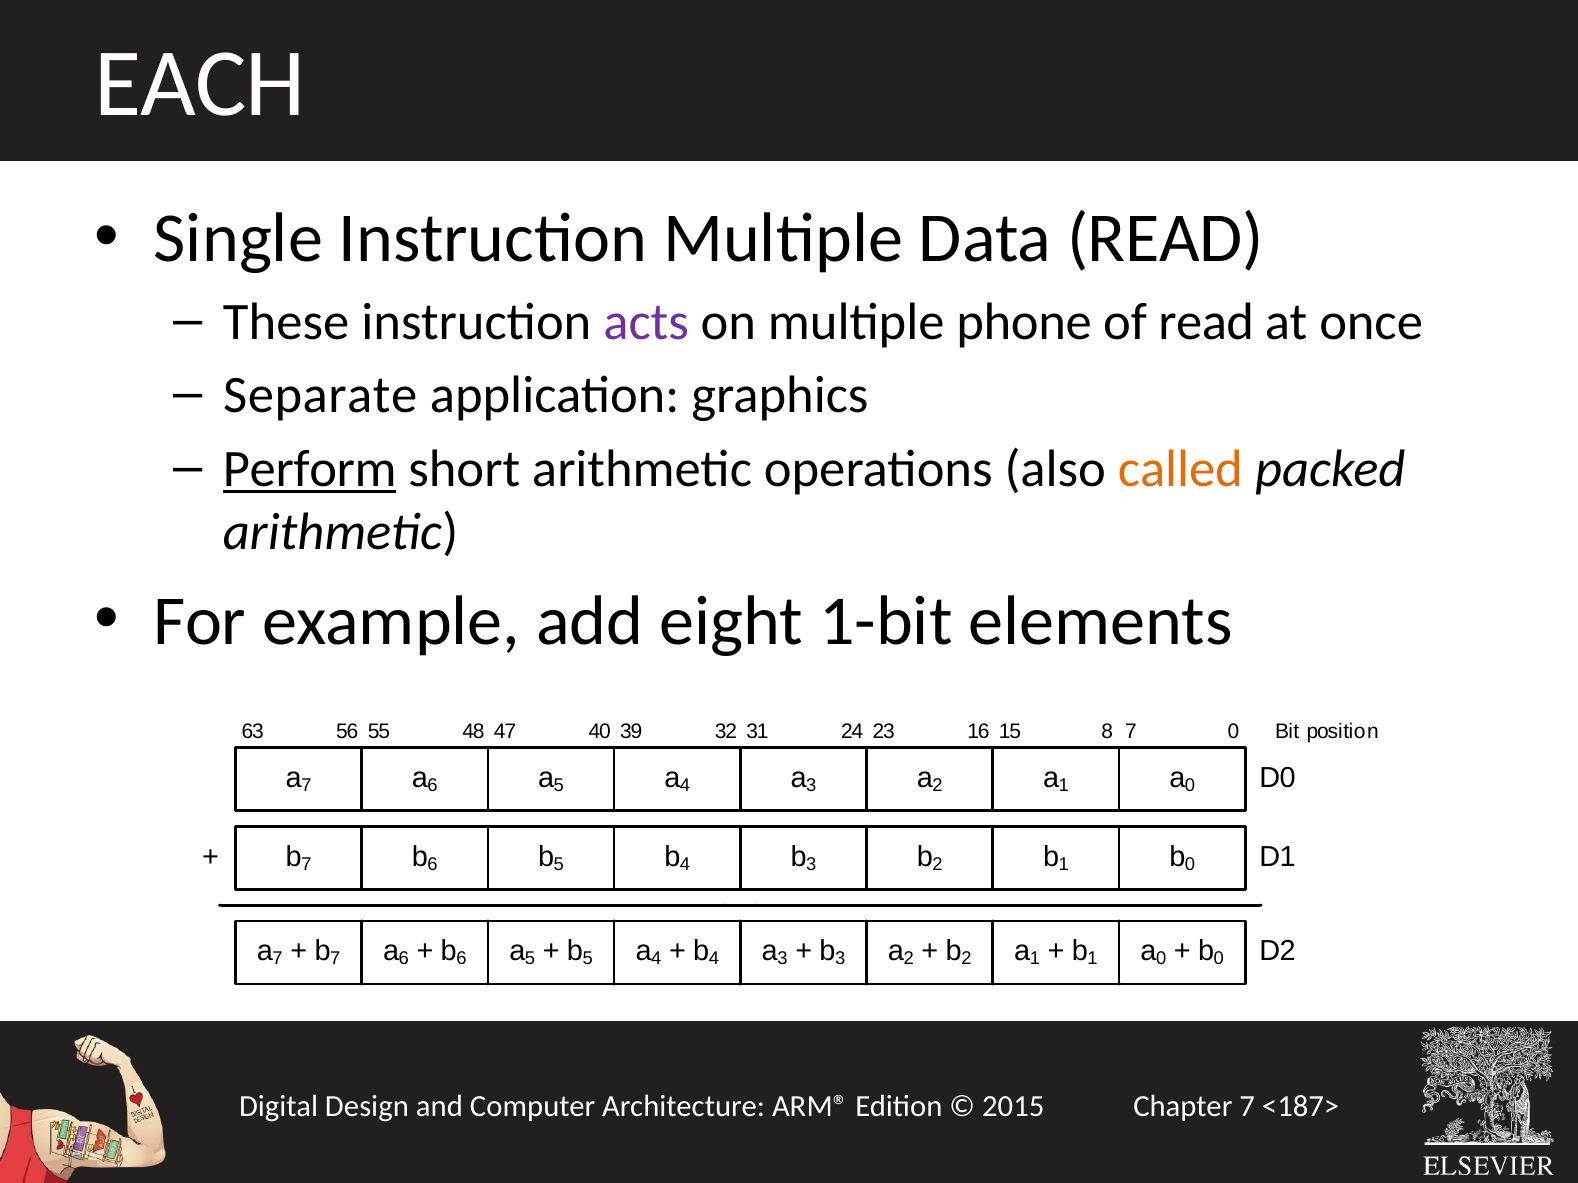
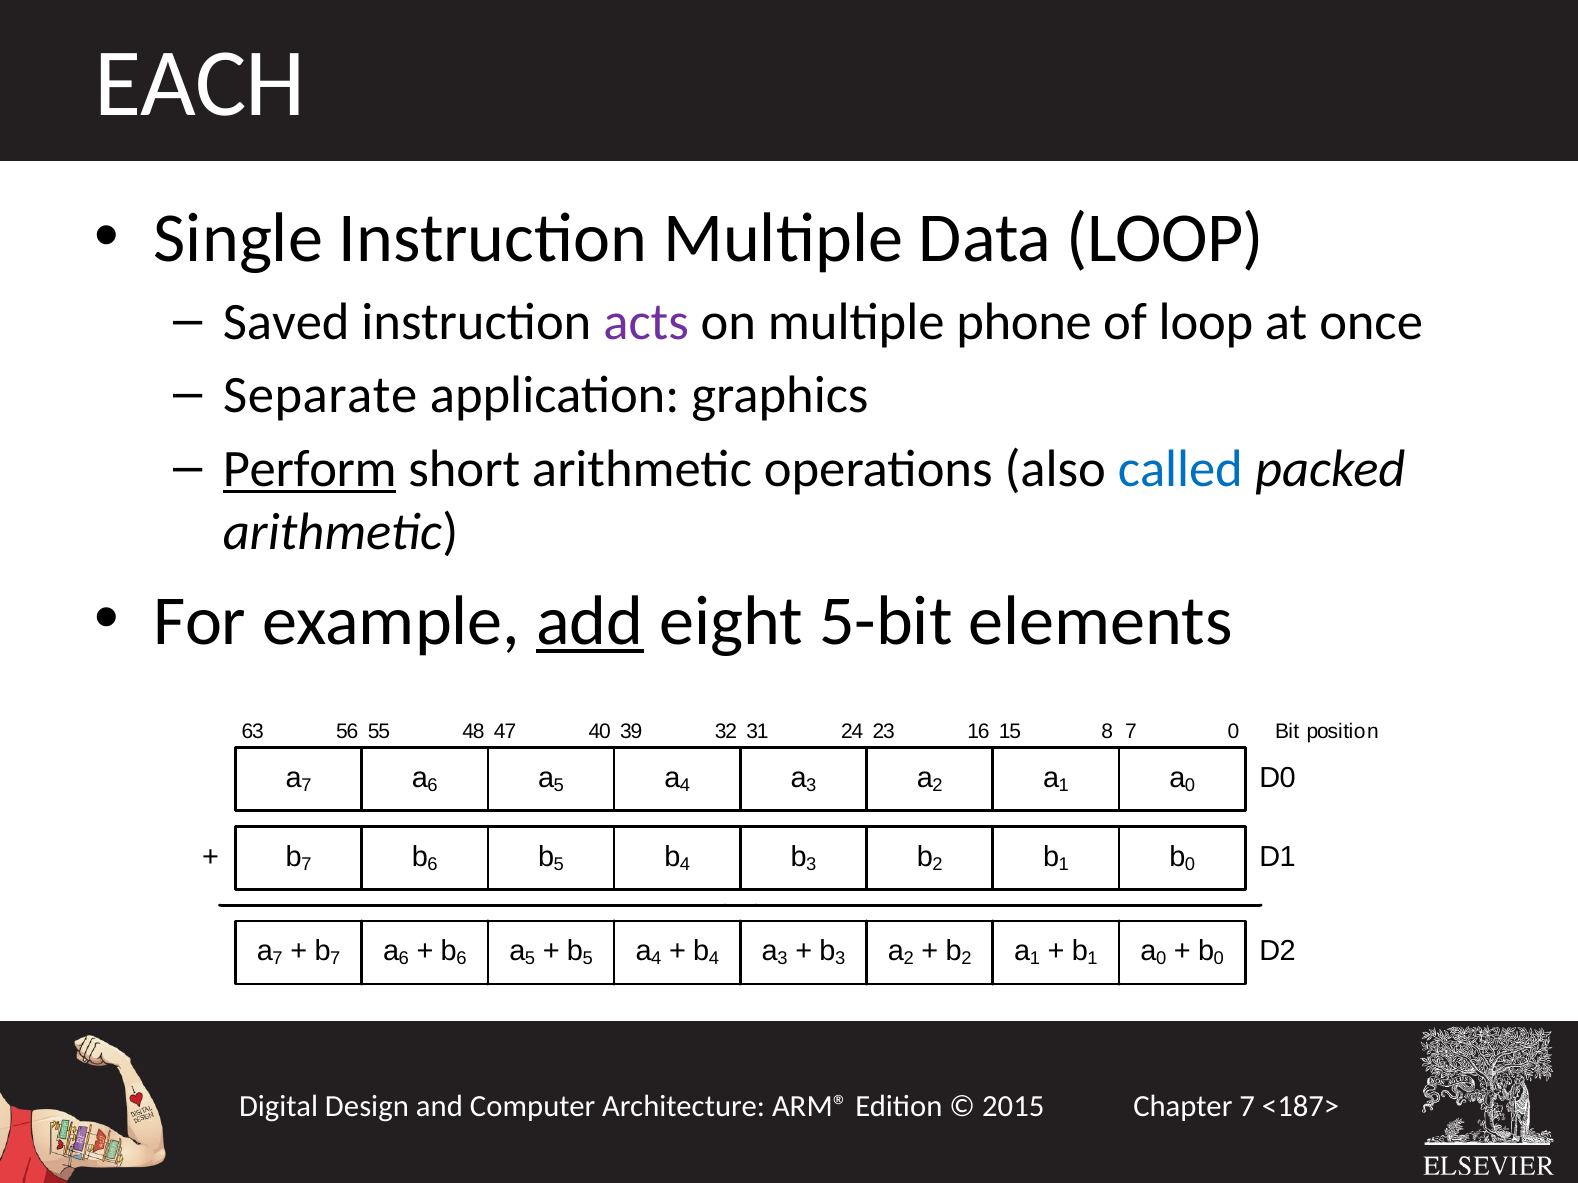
Data READ: READ -> LOOP
These: These -> Saved
of read: read -> loop
called colour: orange -> blue
add underline: none -> present
1-bit: 1-bit -> 5-bit
